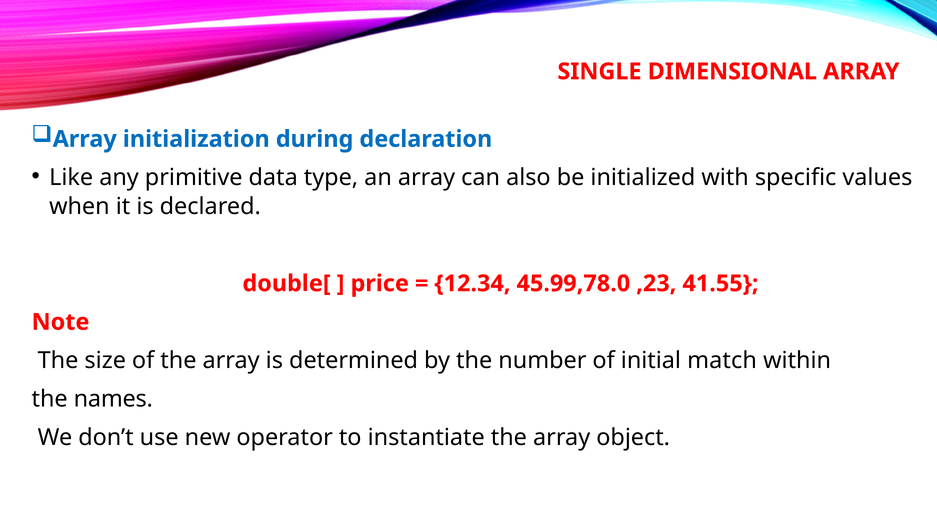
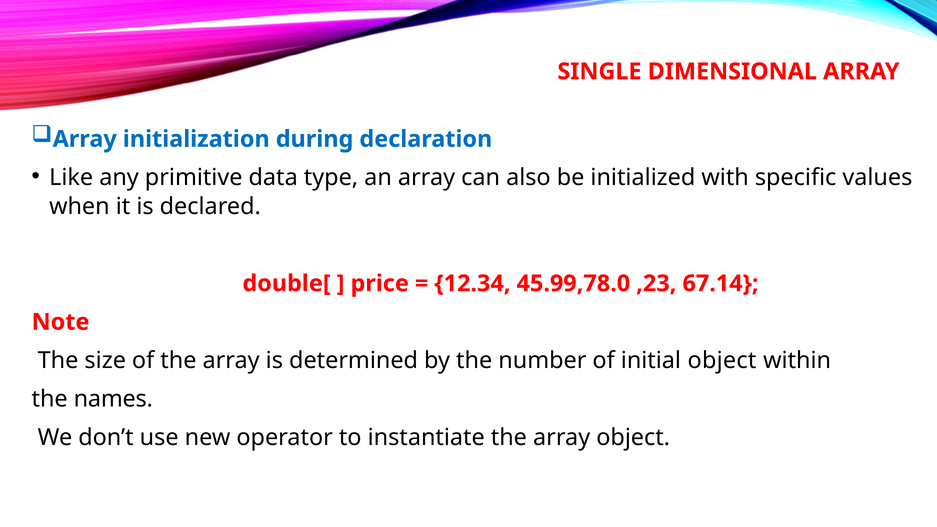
41.55: 41.55 -> 67.14
initial match: match -> object
